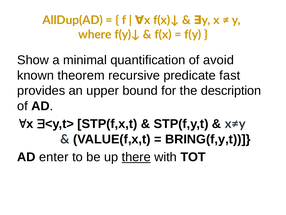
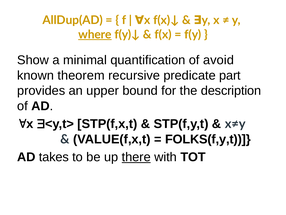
where underline: none -> present
fast: fast -> part
BRING(f,y,t: BRING(f,y,t -> FOLKS(f,y,t
enter: enter -> takes
